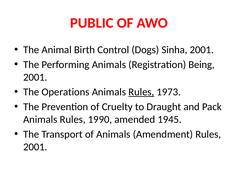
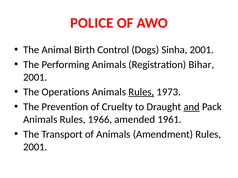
PUBLIC: PUBLIC -> POLICE
Being: Being -> Bihar
and underline: none -> present
1990: 1990 -> 1966
1945: 1945 -> 1961
